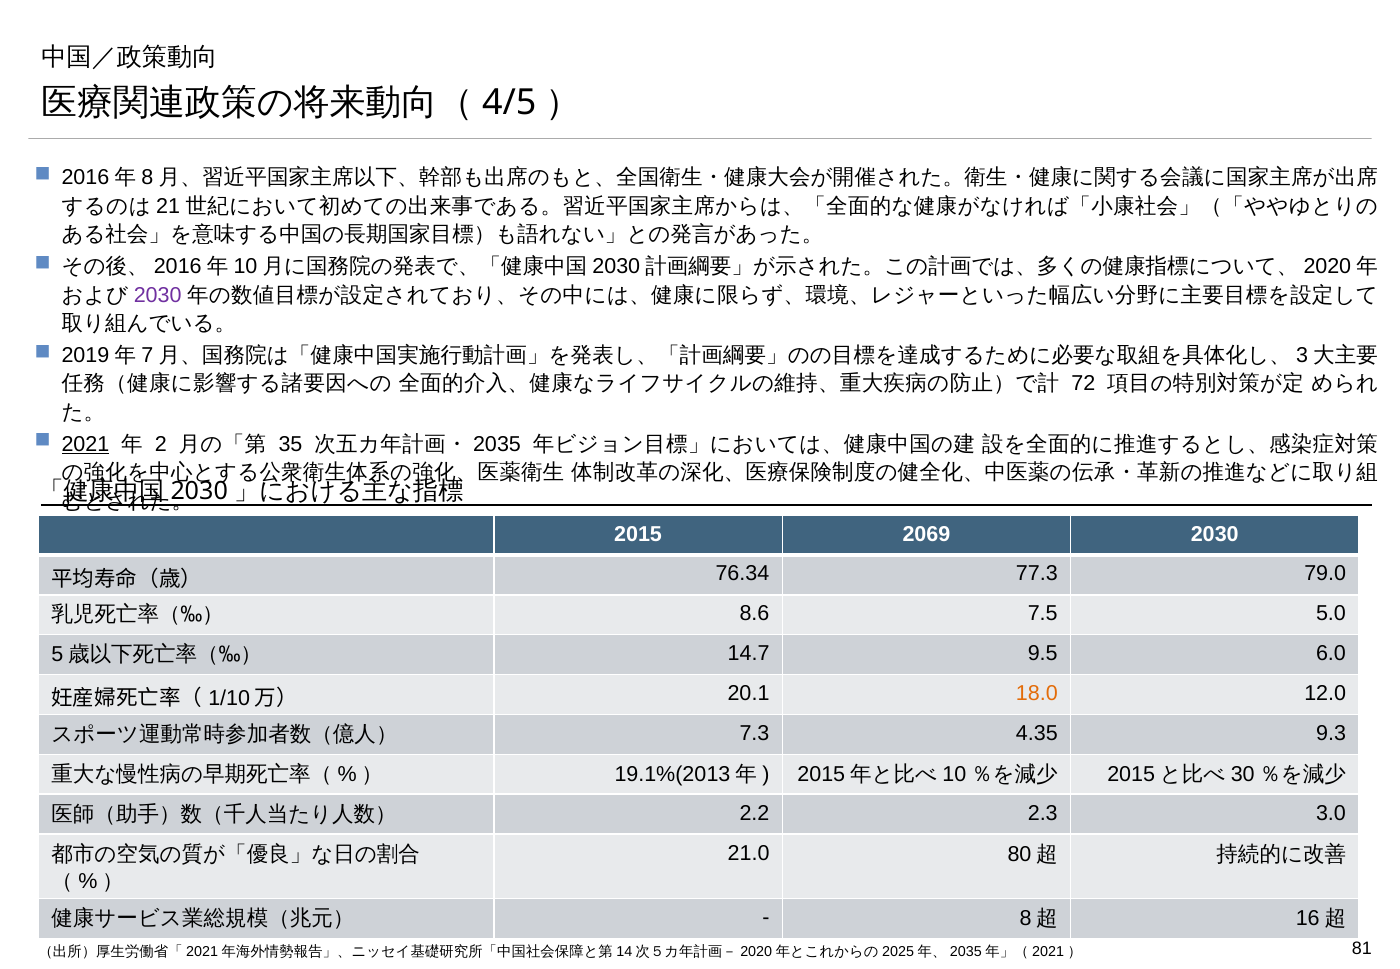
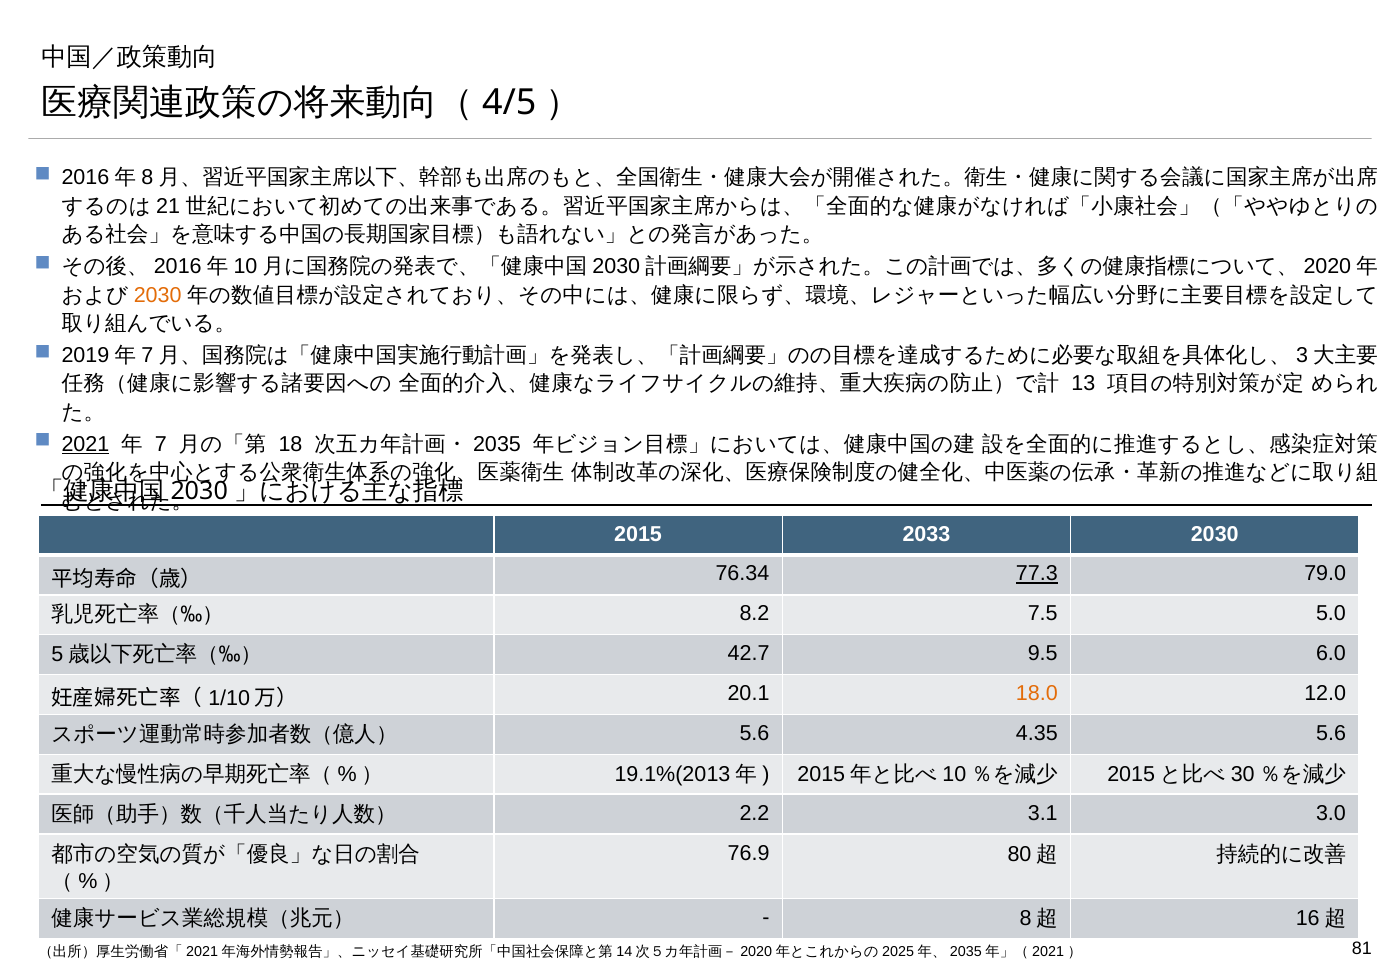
2030 at (158, 295) colour: purple -> orange
72: 72 -> 13
2: 2 -> 7
35: 35 -> 18
2069: 2069 -> 2033
77.3 underline: none -> present
8.6: 8.6 -> 8.2
14.7: 14.7 -> 42.7
7.3 at (754, 734): 7.3 -> 5.6
4.35 9.3: 9.3 -> 5.6
2.3: 2.3 -> 3.1
21.0: 21.0 -> 76.9
